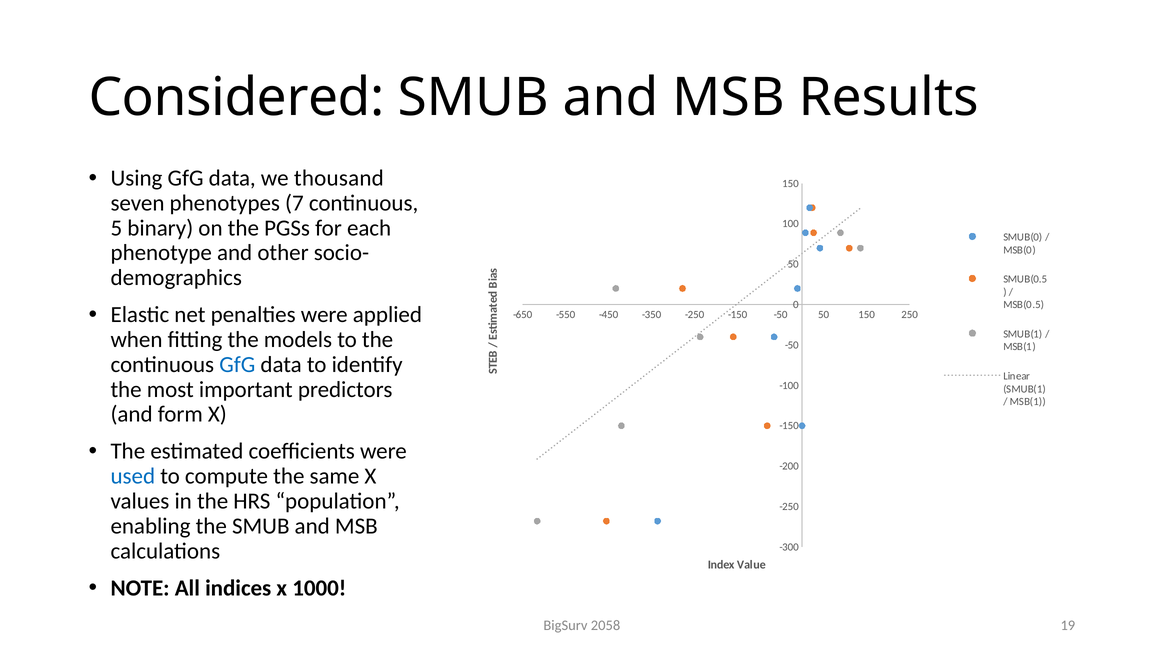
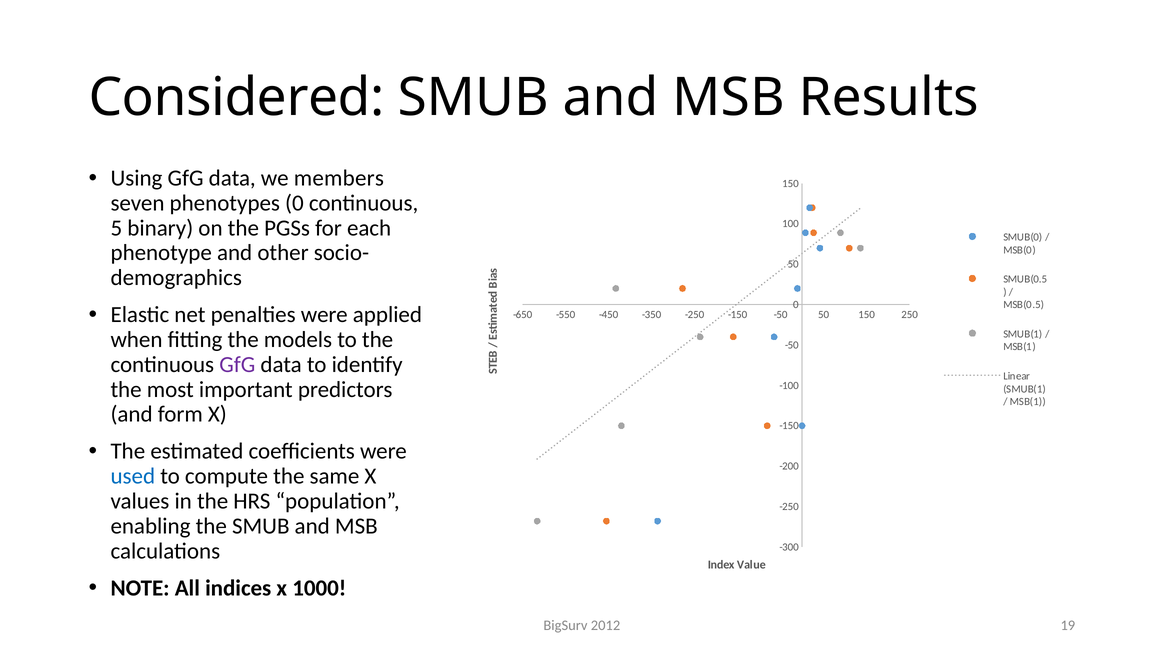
thousand: thousand -> members
phenotypes 7: 7 -> 0
GfG at (237, 364) colour: blue -> purple
2058: 2058 -> 2012
